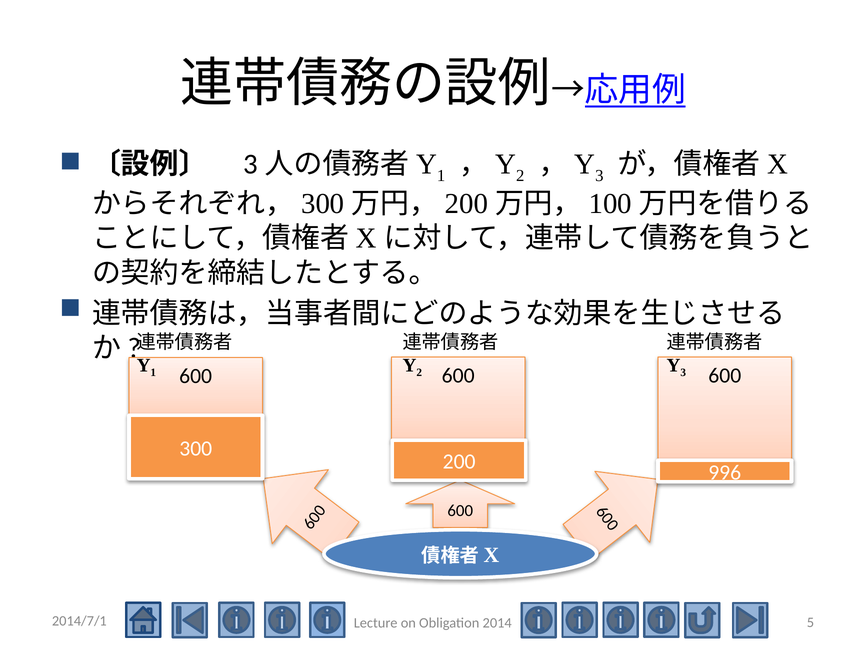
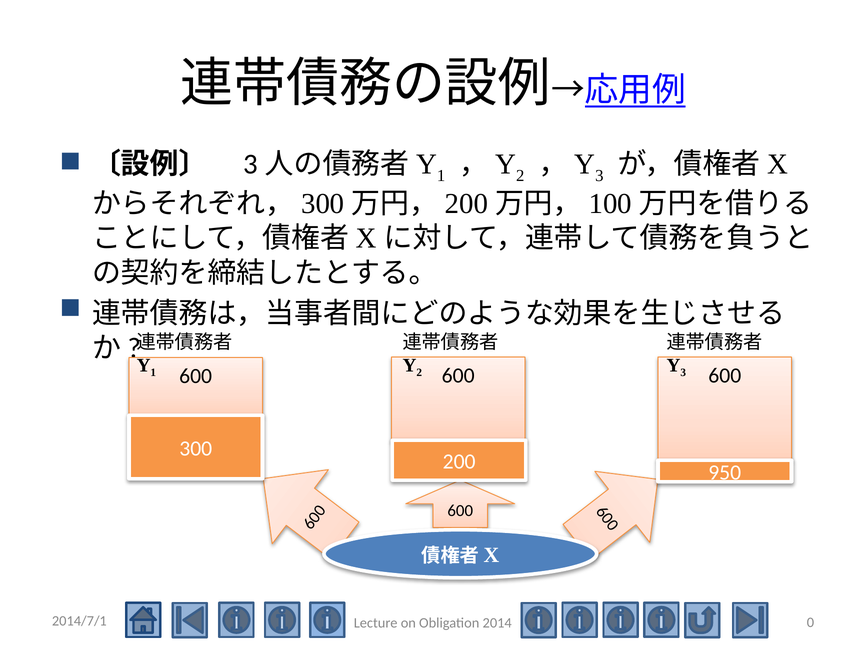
996: 996 -> 950
2014/7/1 5: 5 -> 0
